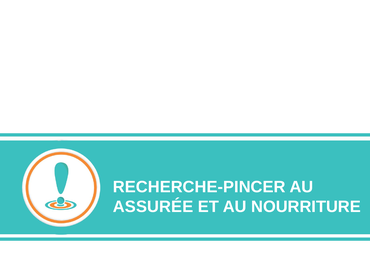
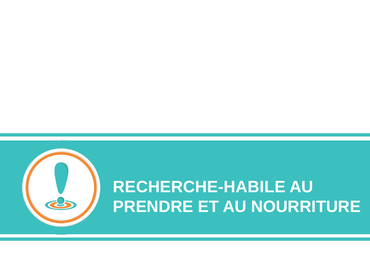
RECHERCHE-PINCER: RECHERCHE-PINCER -> RECHERCHE-HABILE
ASSURÉE: ASSURÉE -> PRENDRE
